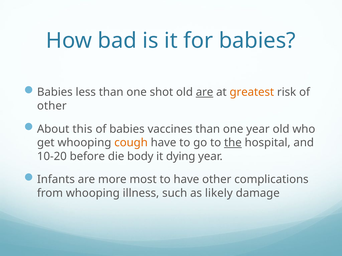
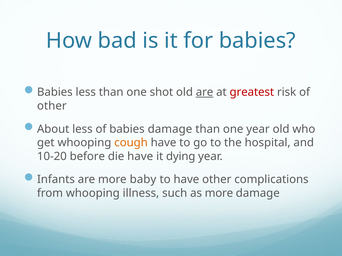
greatest colour: orange -> red
About this: this -> less
babies vaccines: vaccines -> damage
the underline: present -> none
die body: body -> have
most: most -> baby
as likely: likely -> more
